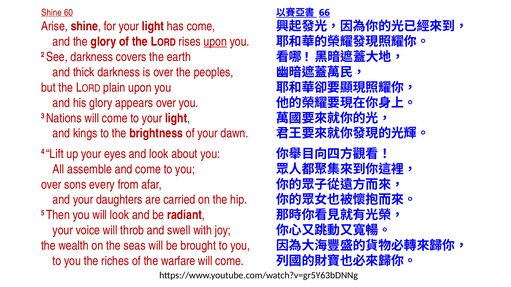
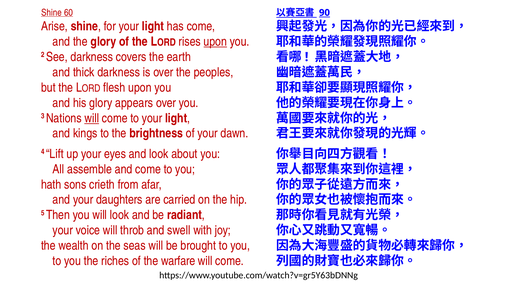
66: 66 -> 90
plain: plain -> flesh
will at (92, 118) underline: none -> present
over at (51, 185): over -> hath
every: every -> crieth
